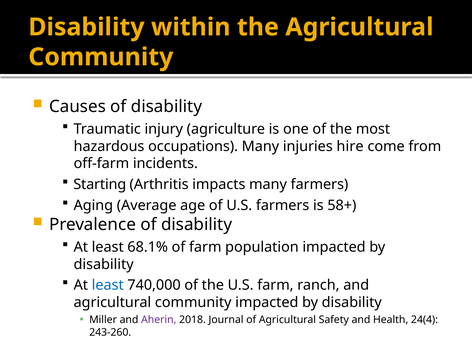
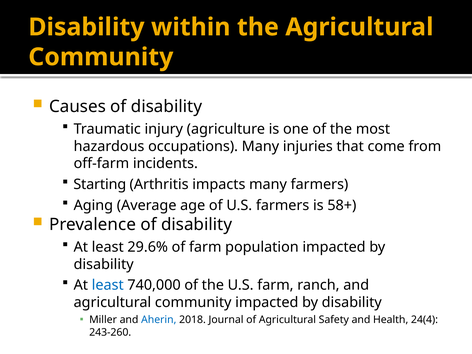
hire: hire -> that
68.1%: 68.1% -> 29.6%
Aherin colour: purple -> blue
